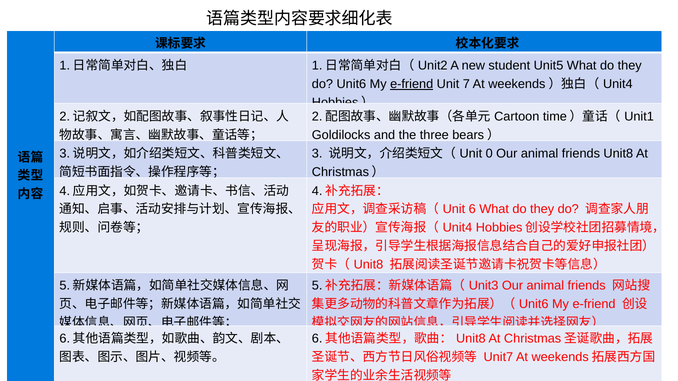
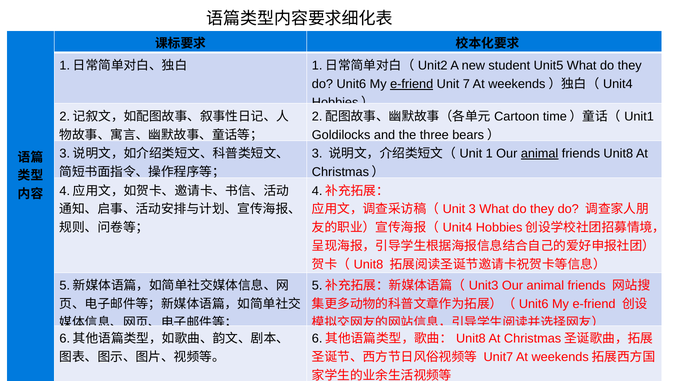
0: 0 -> 1
animal at (540, 154) underline: none -> present
Unit 6: 6 -> 3
